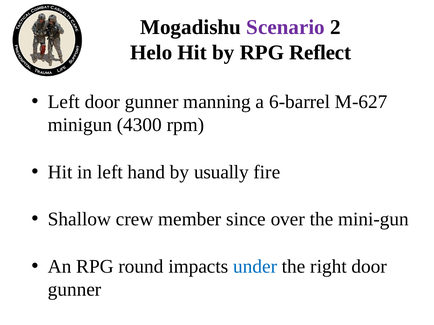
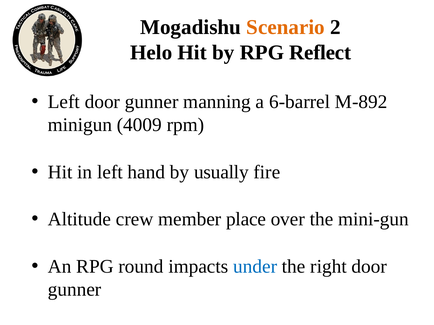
Scenario colour: purple -> orange
M-627: M-627 -> M-892
4300: 4300 -> 4009
Shallow: Shallow -> Altitude
since: since -> place
